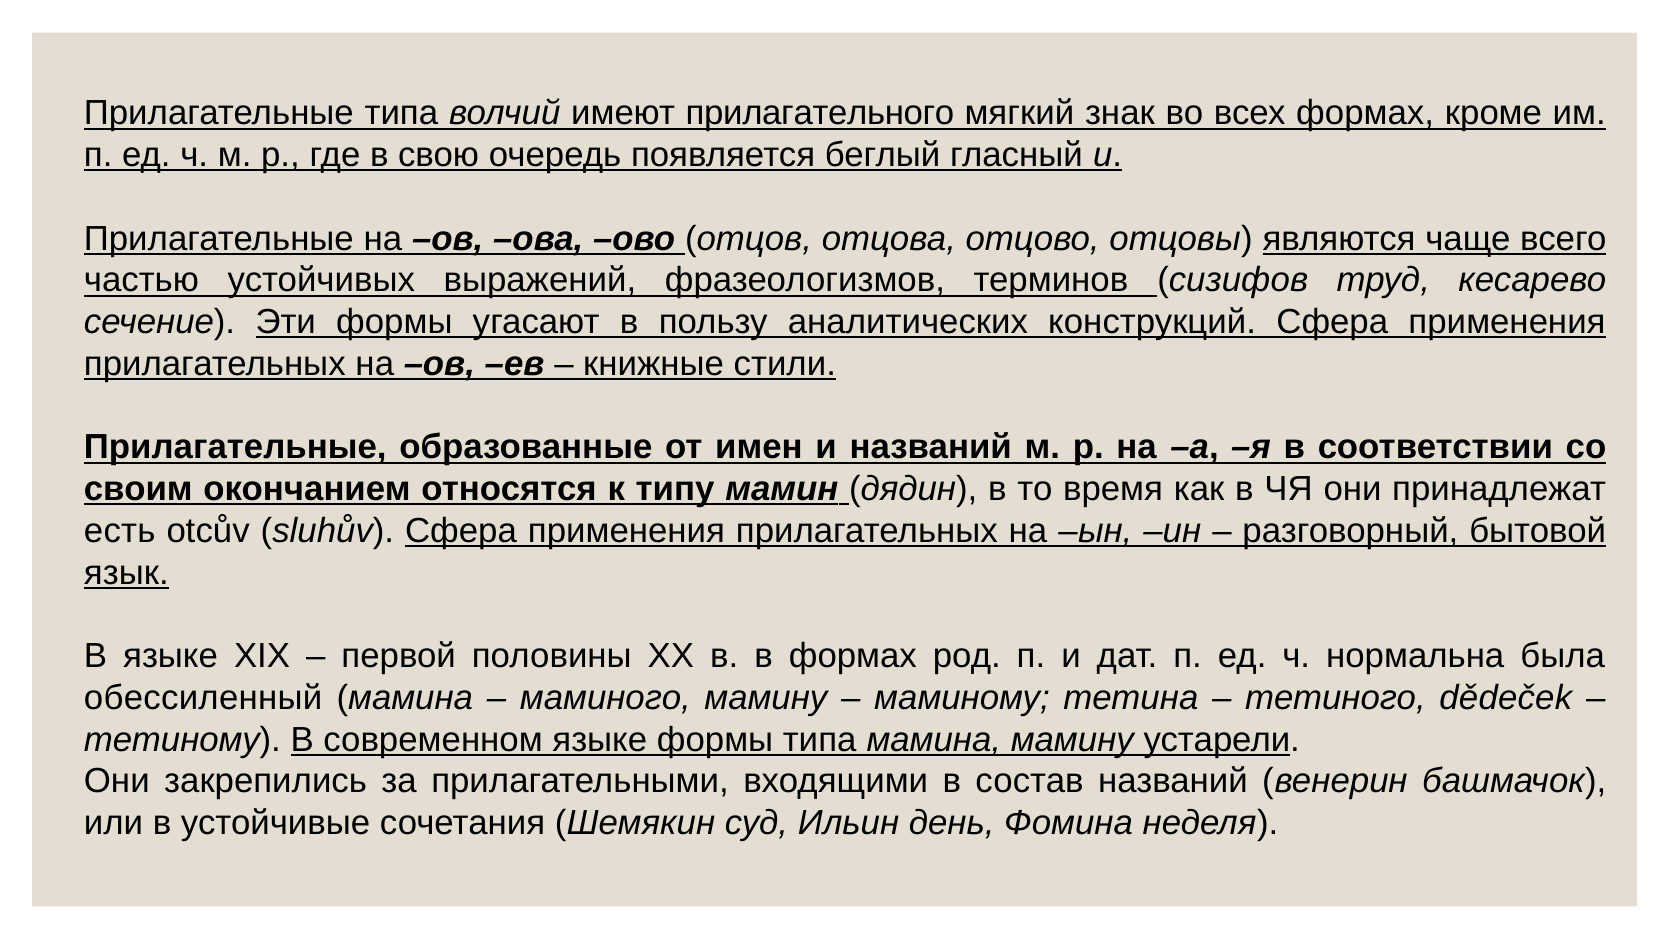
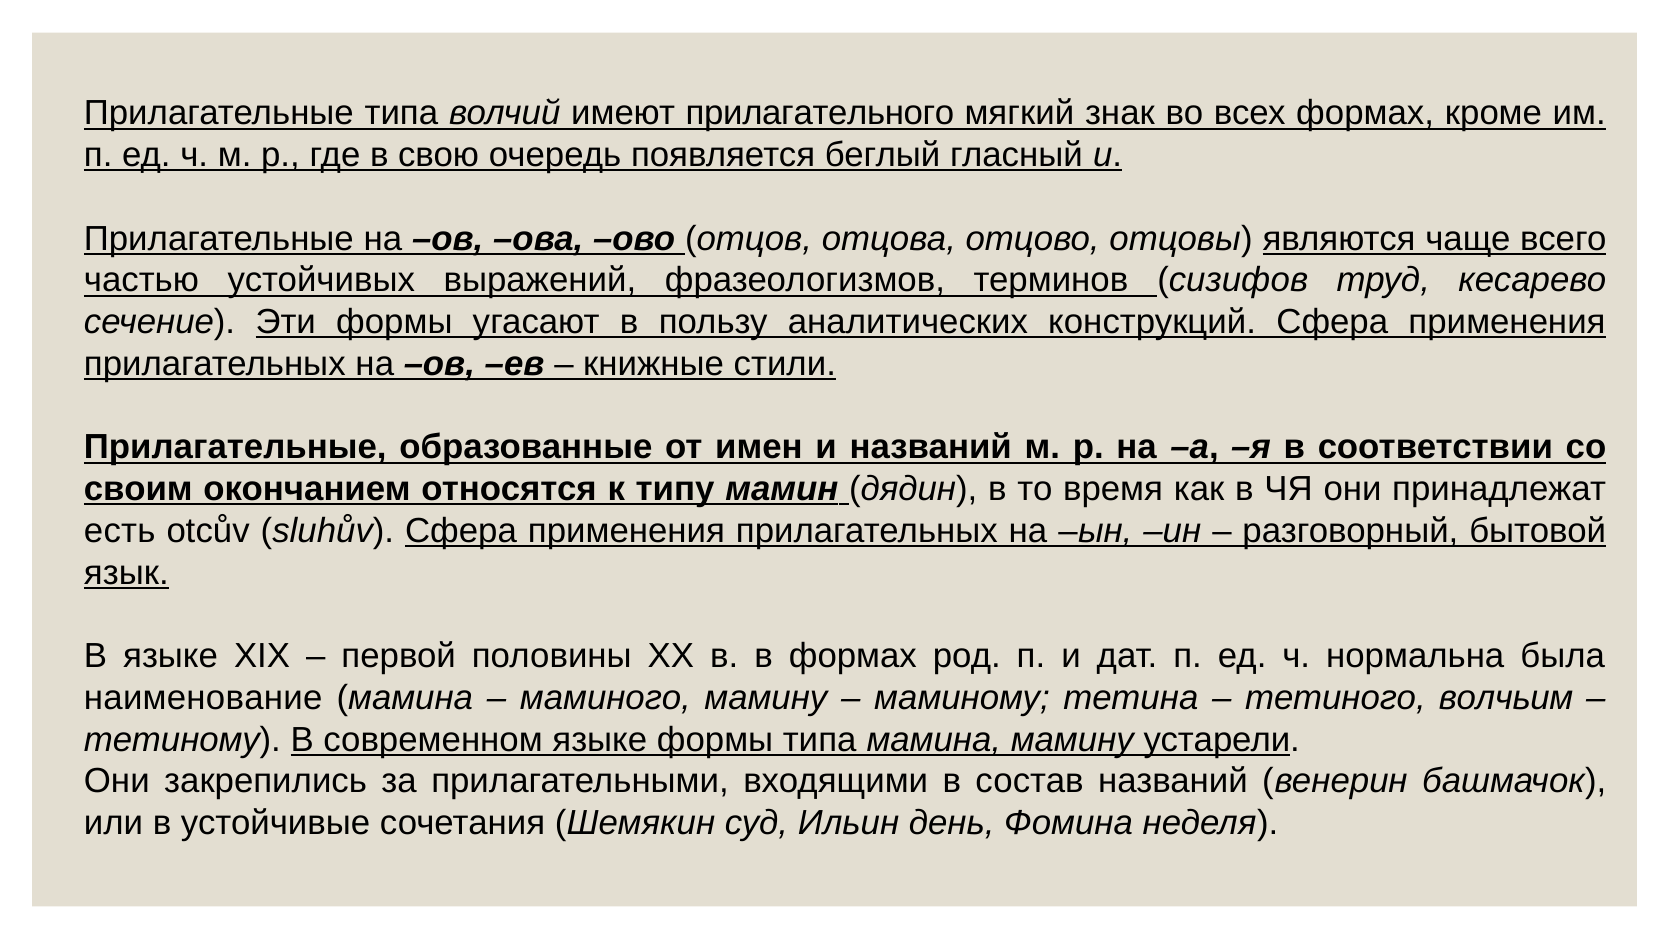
обессиленный: обессиленный -> наименование
dědeček: dědeček -> волчьим
